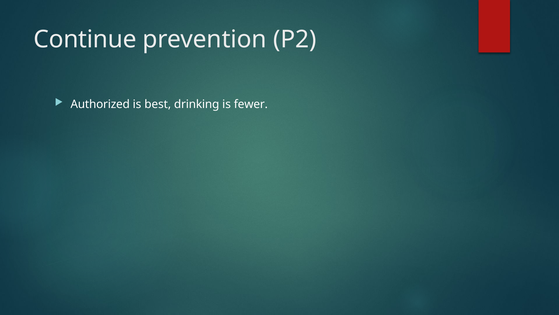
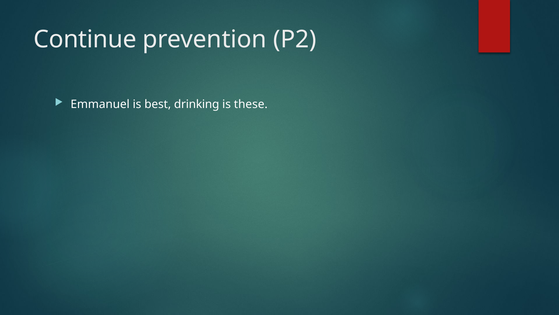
Authorized: Authorized -> Emmanuel
fewer: fewer -> these
